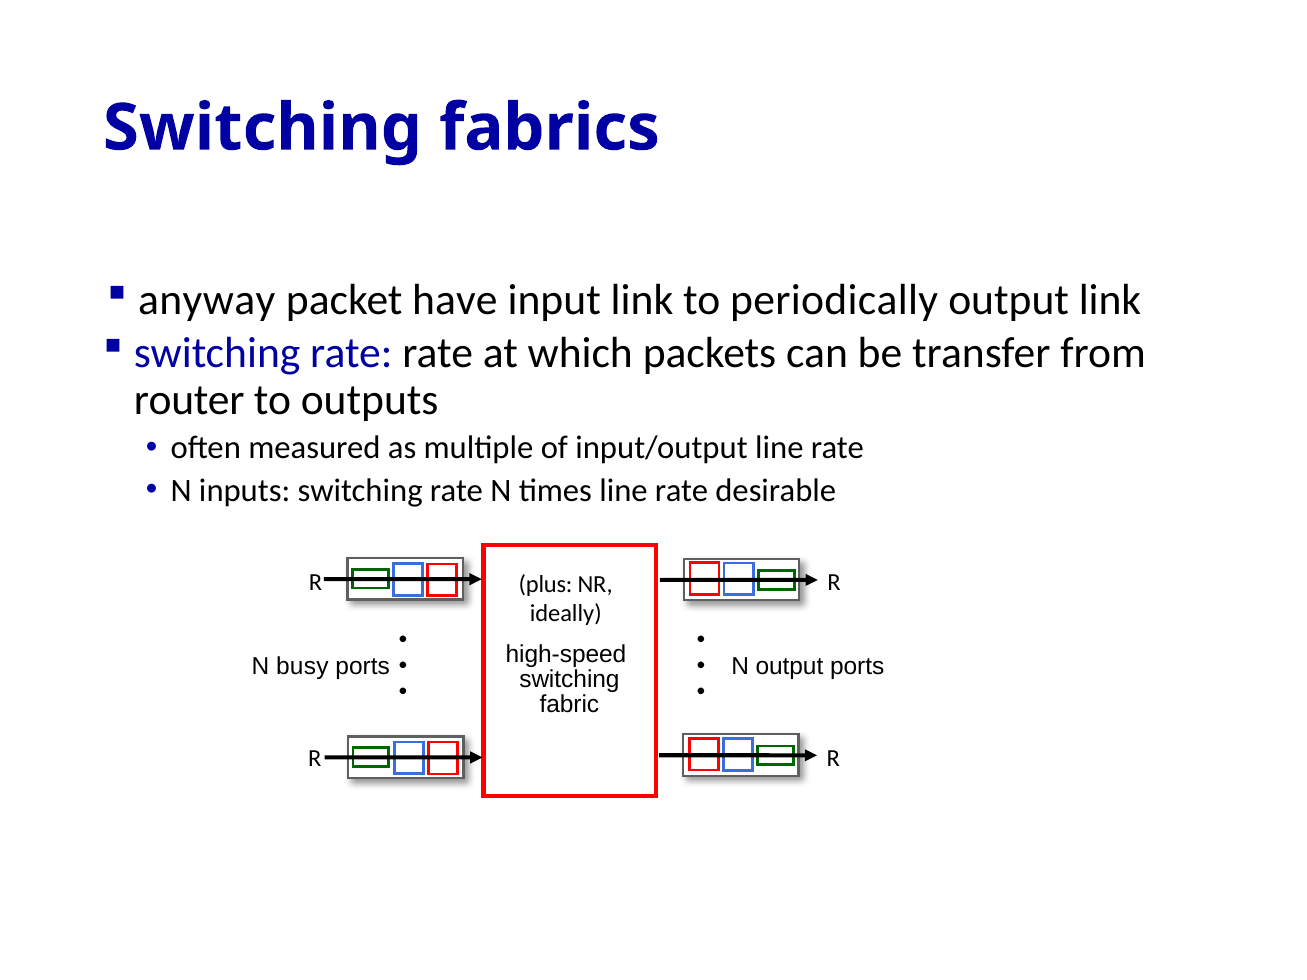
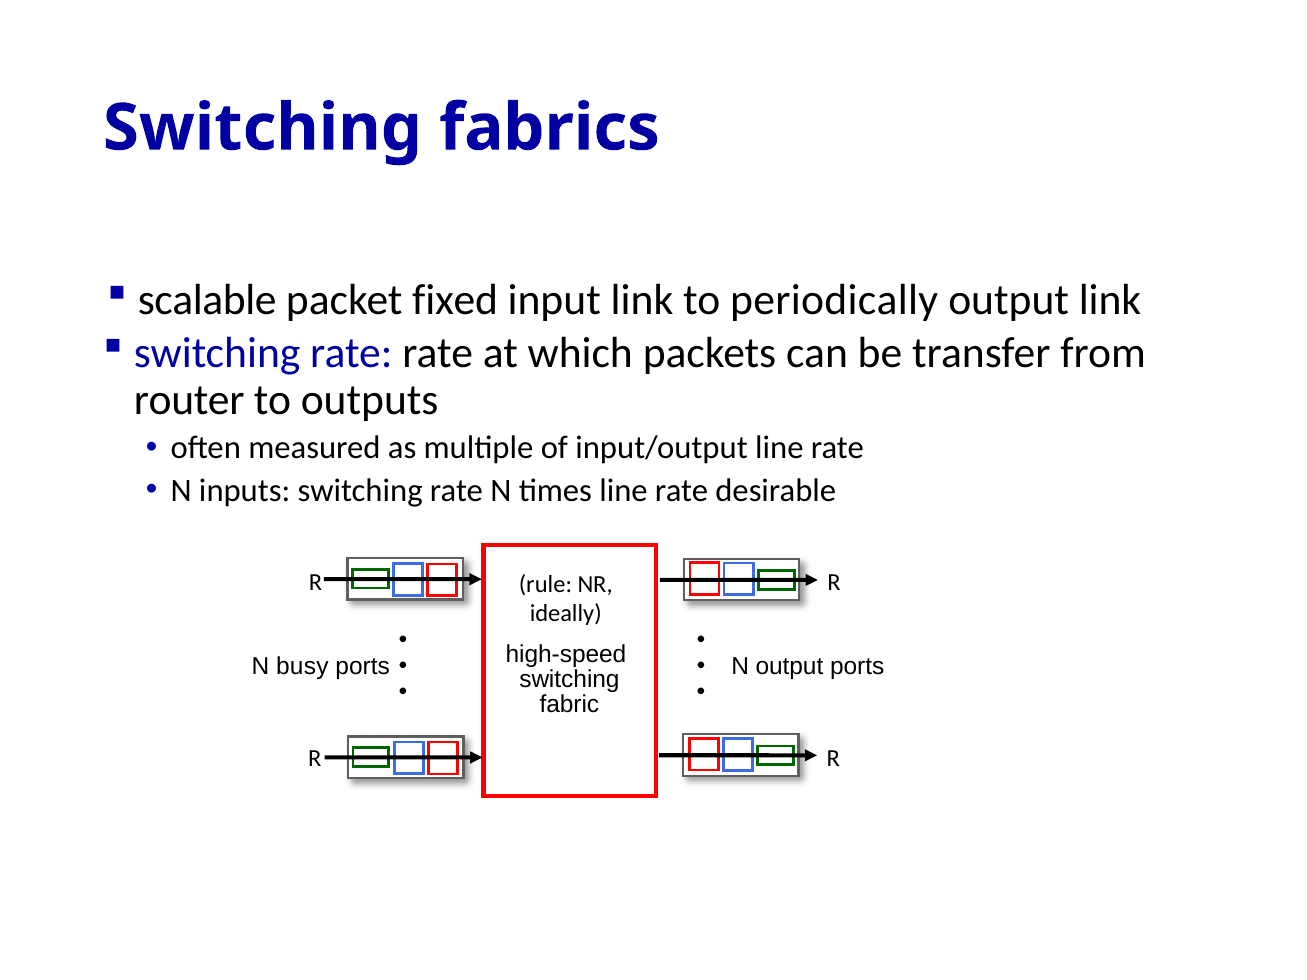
anyway: anyway -> scalable
have: have -> fixed
plus: plus -> rule
